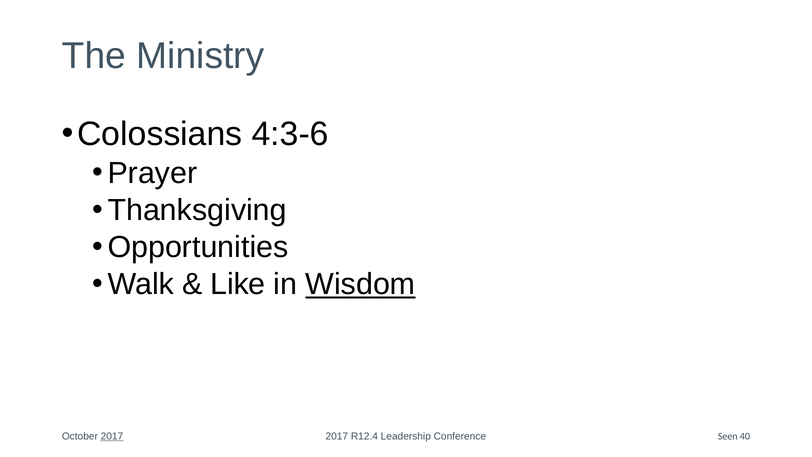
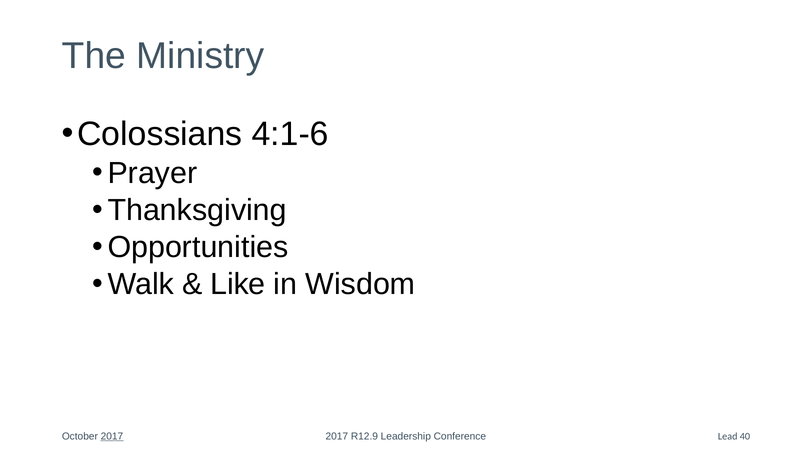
4:3-6: 4:3-6 -> 4:1-6
Wisdom underline: present -> none
R12.4: R12.4 -> R12.9
Seen: Seen -> Lead
